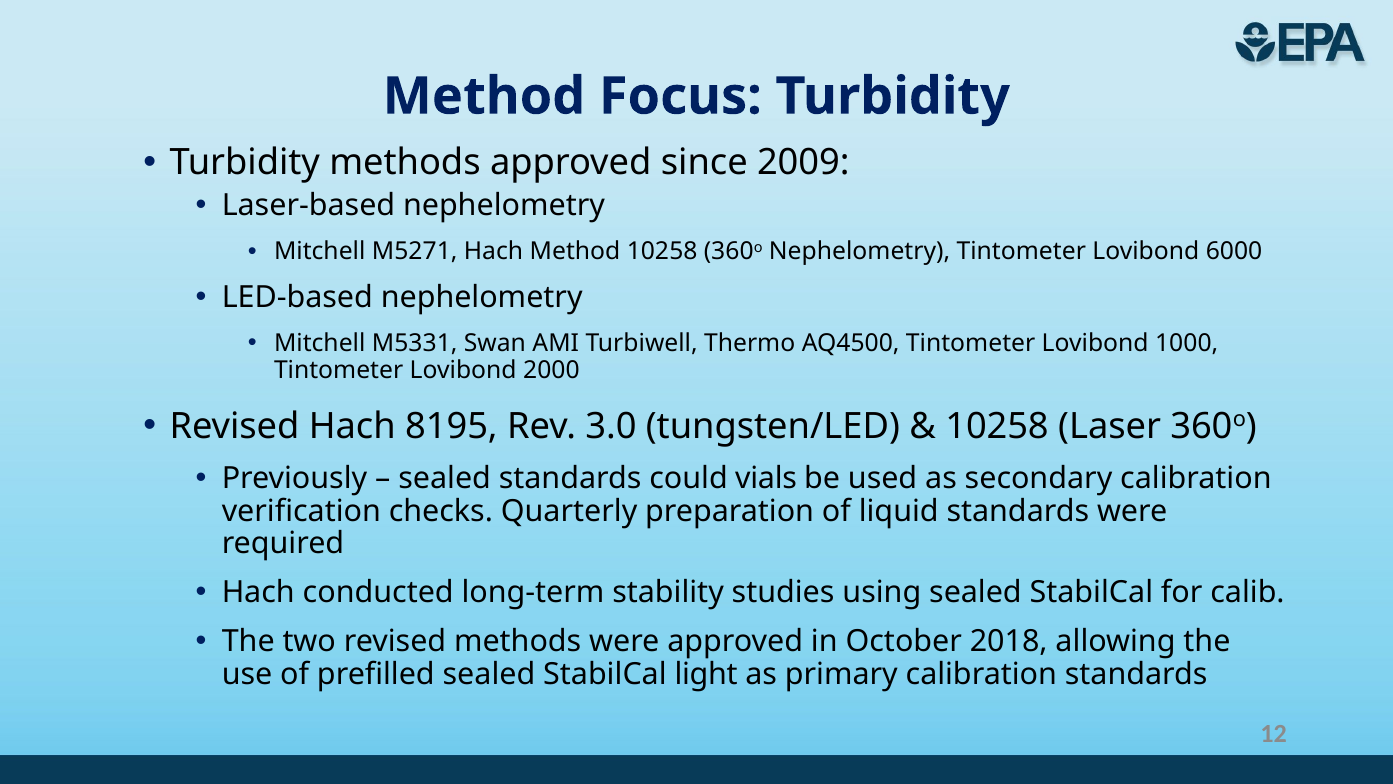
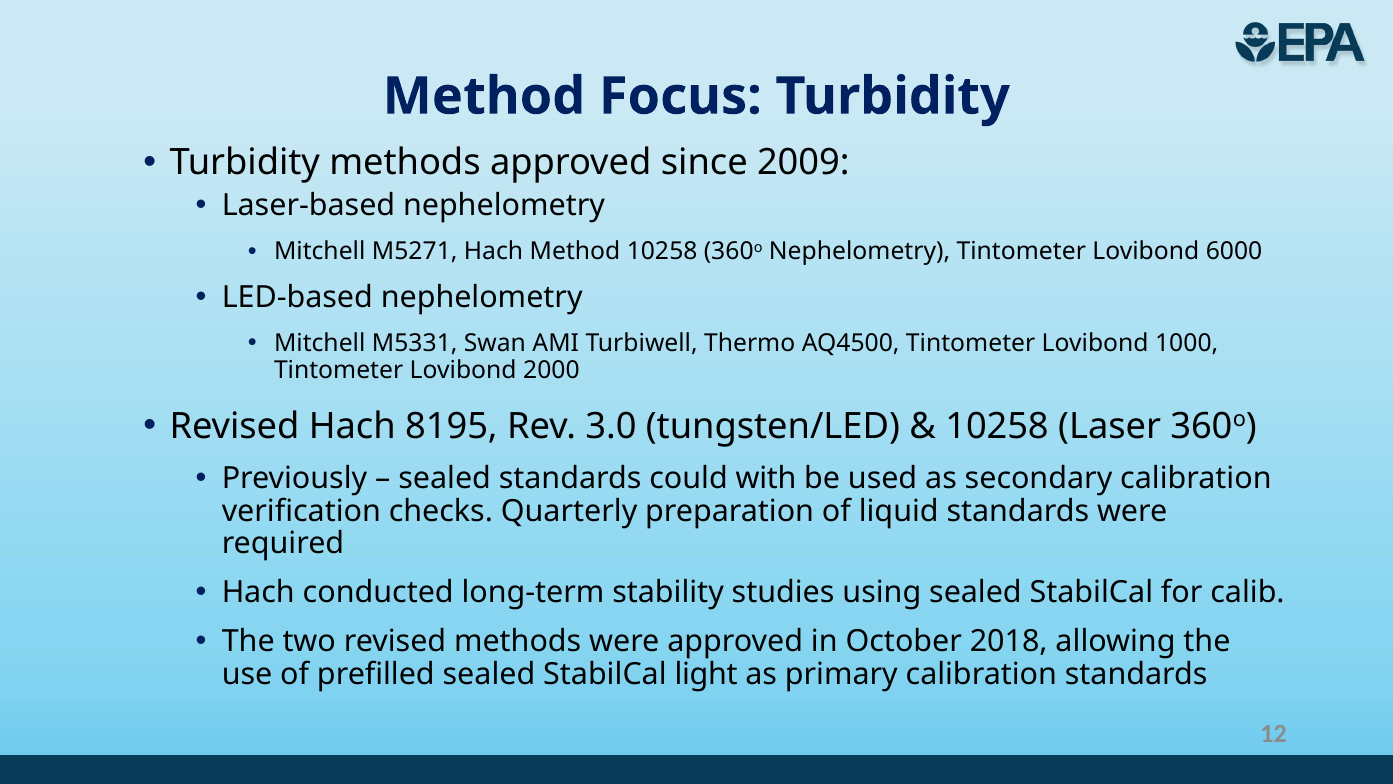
vials: vials -> with
